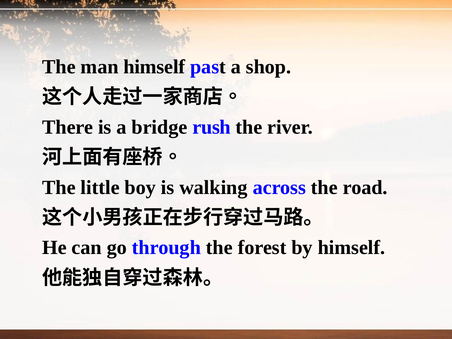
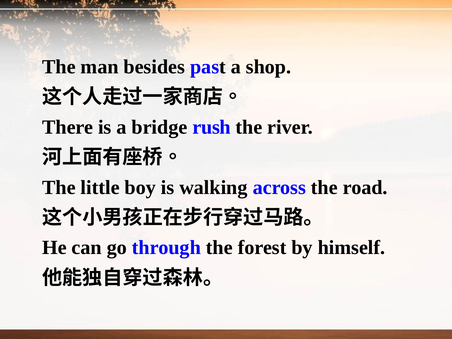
man himself: himself -> besides
